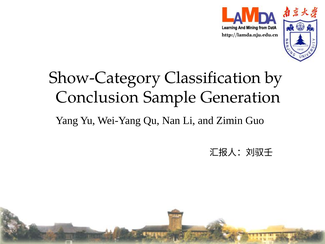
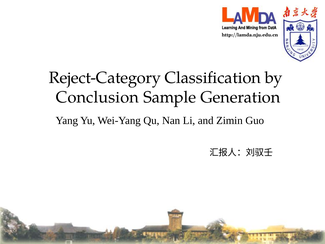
Show-Category: Show-Category -> Reject-Category
